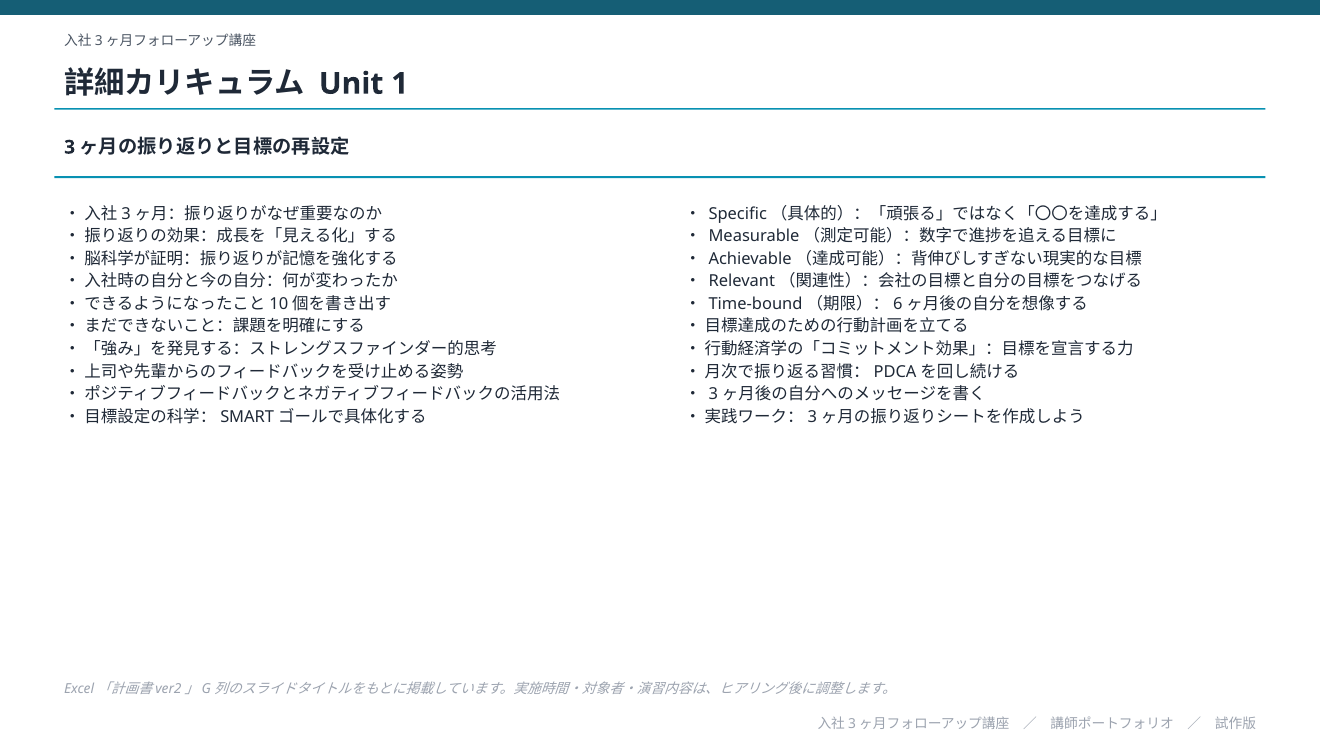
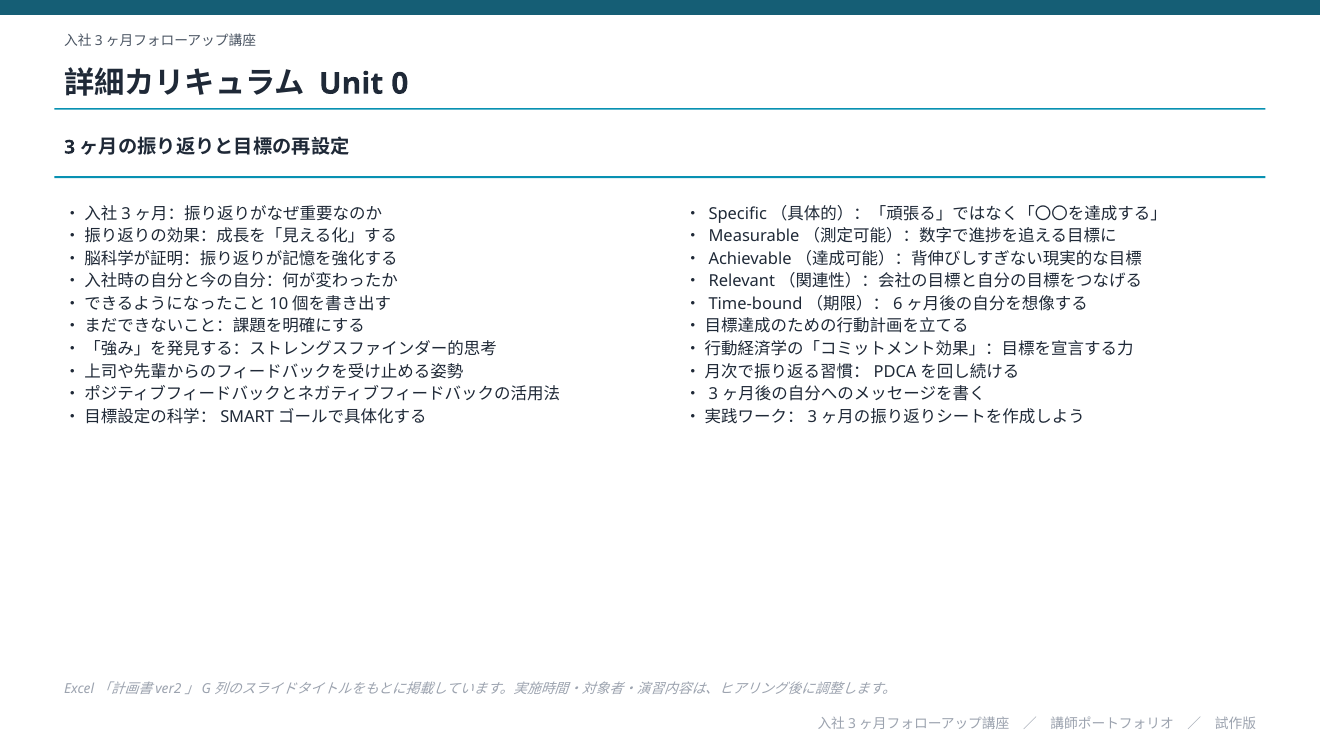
1: 1 -> 0
